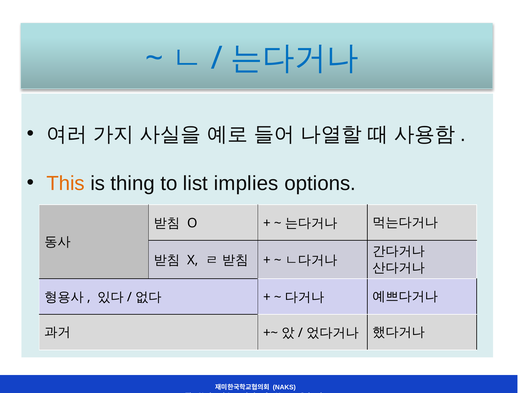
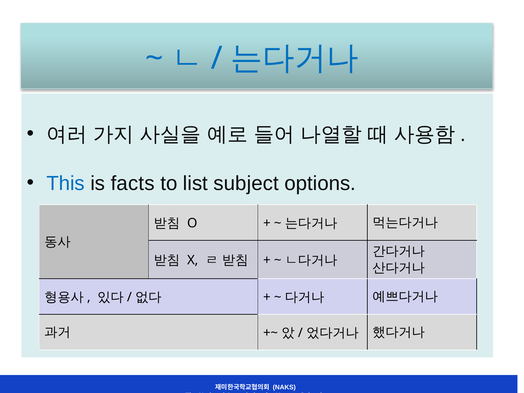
This colour: orange -> blue
thing: thing -> facts
implies: implies -> subject
